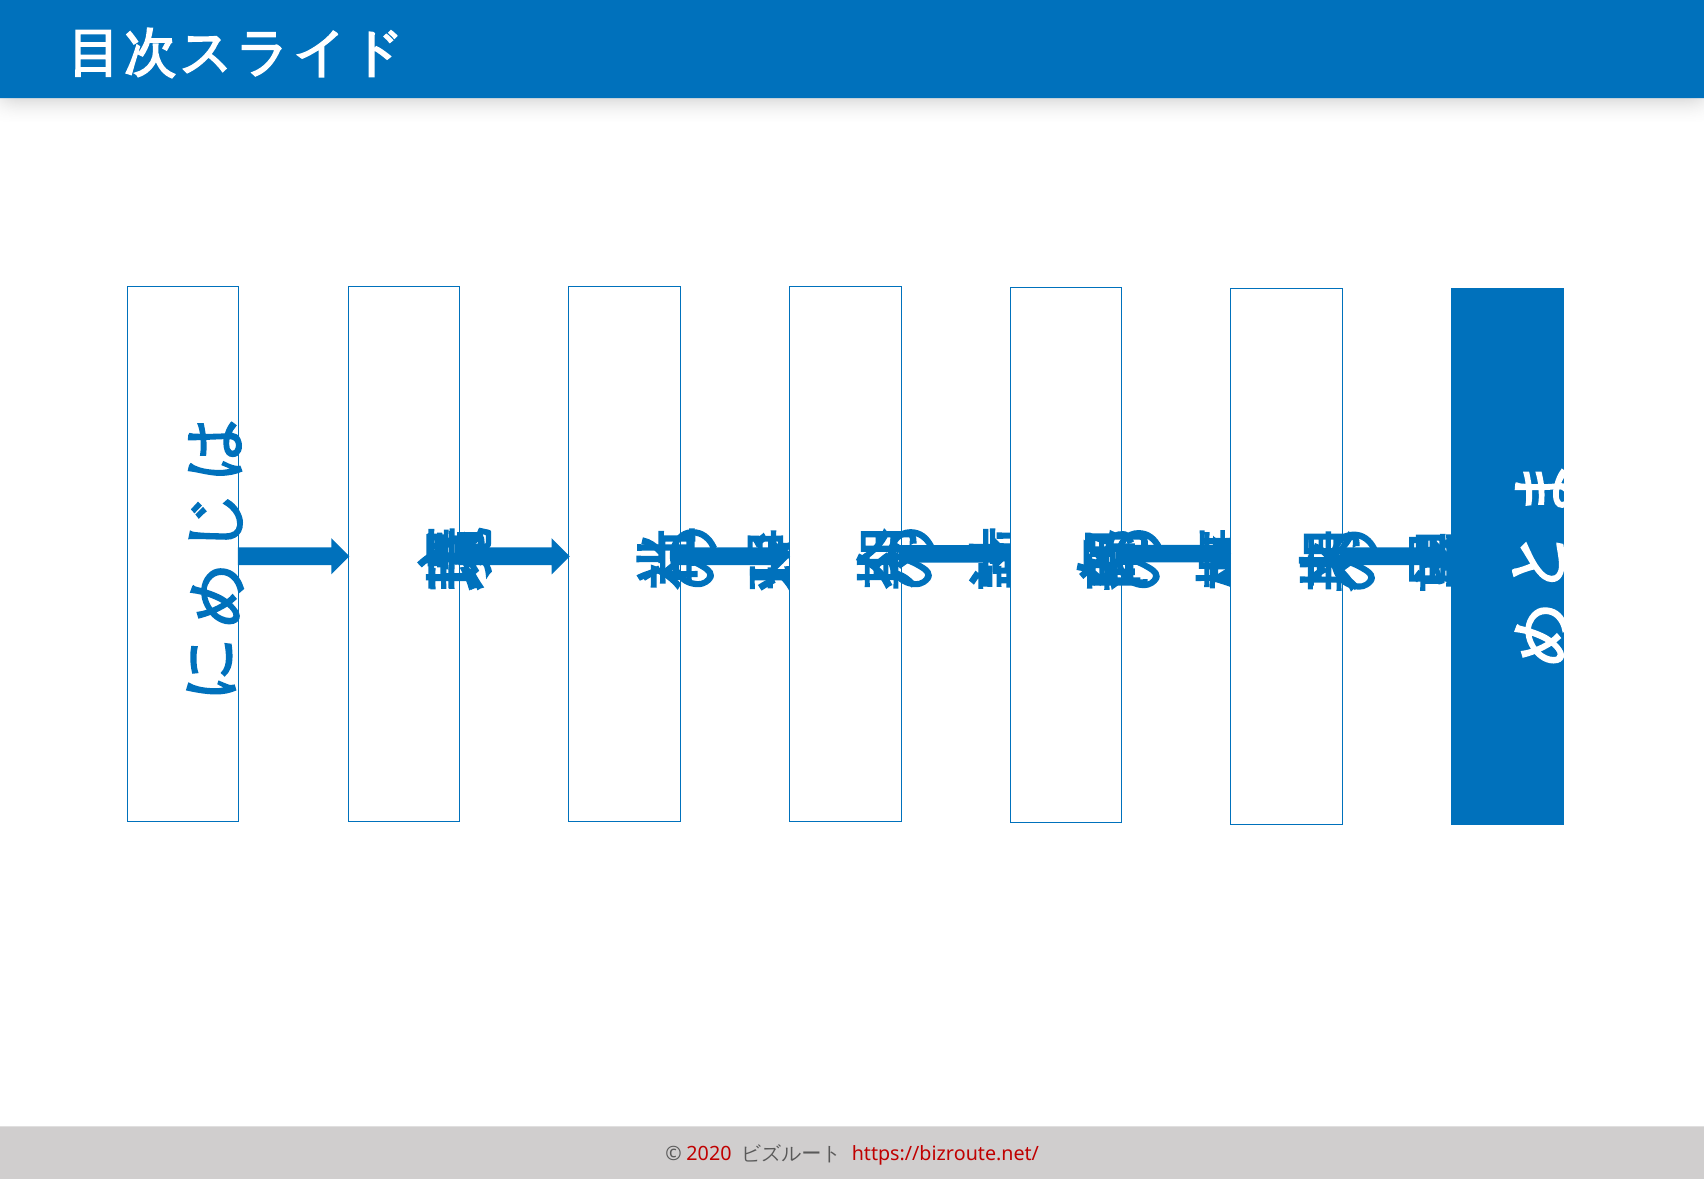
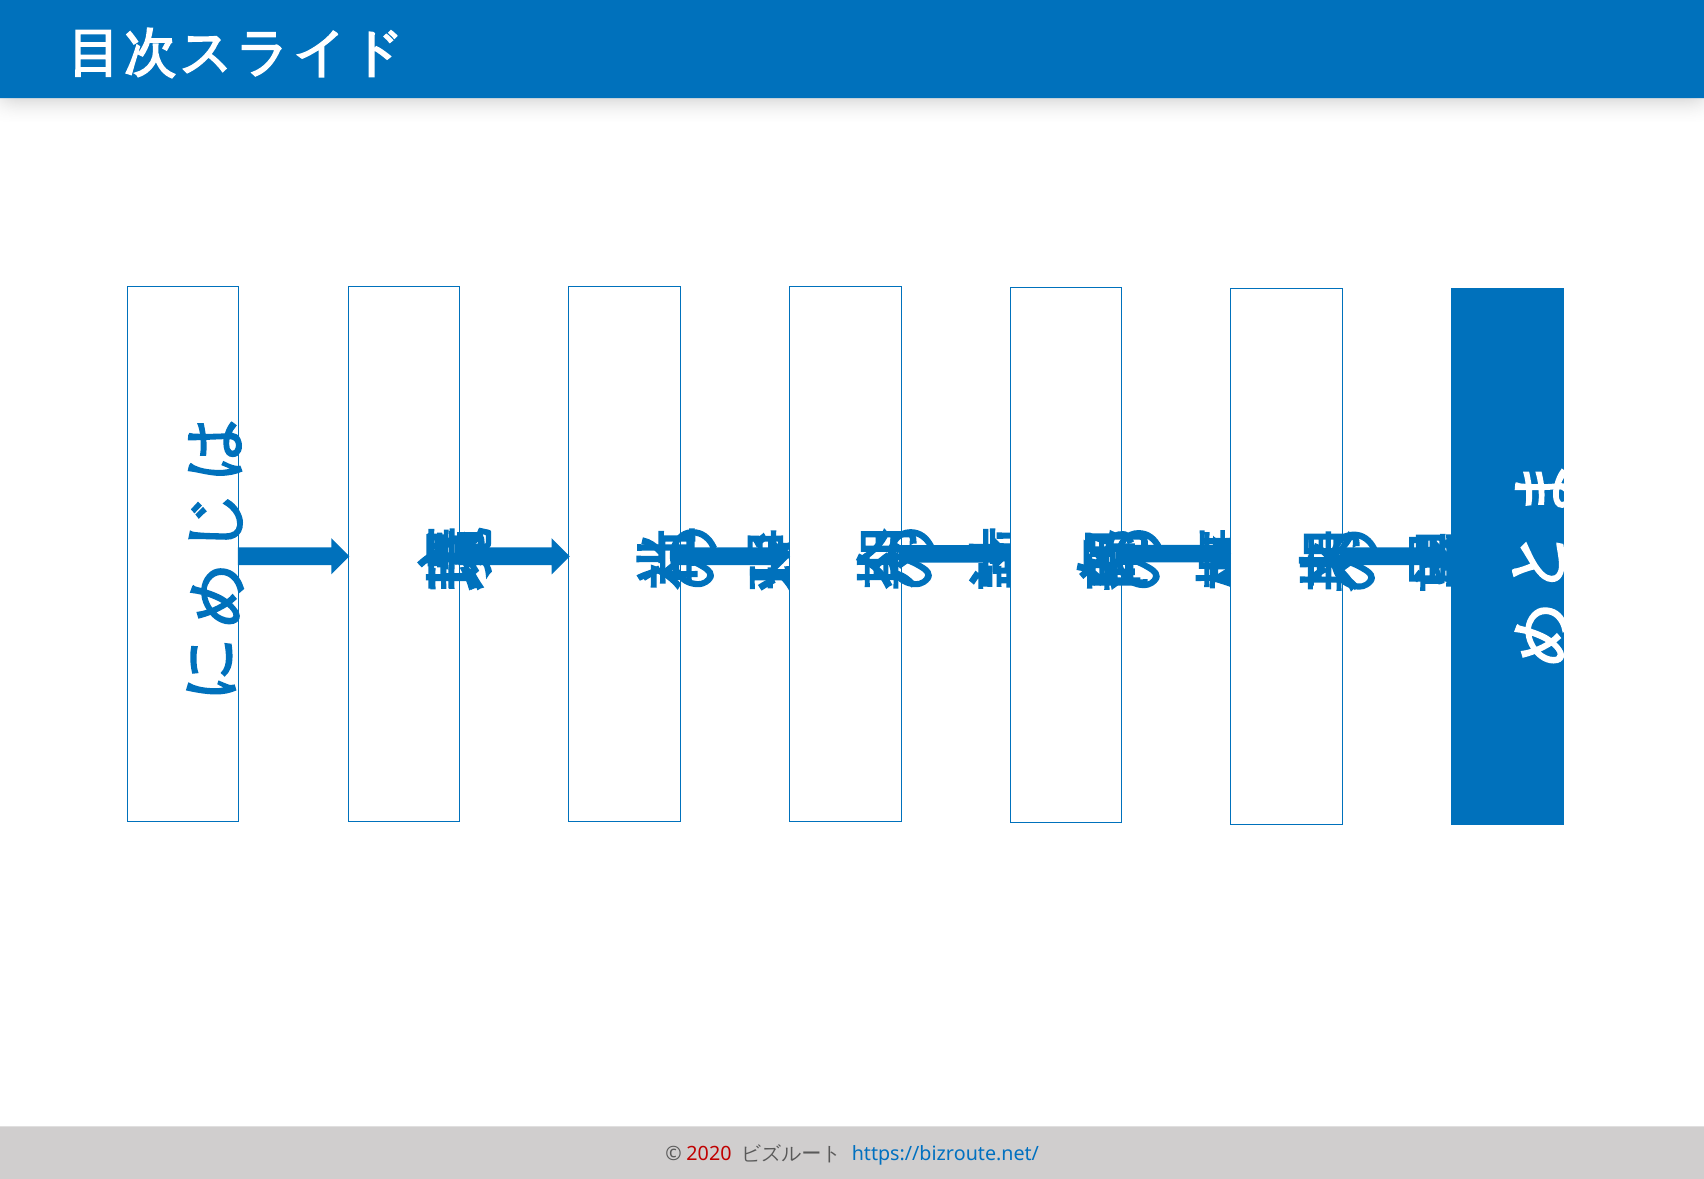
https://bizroute.net/ colour: red -> blue
